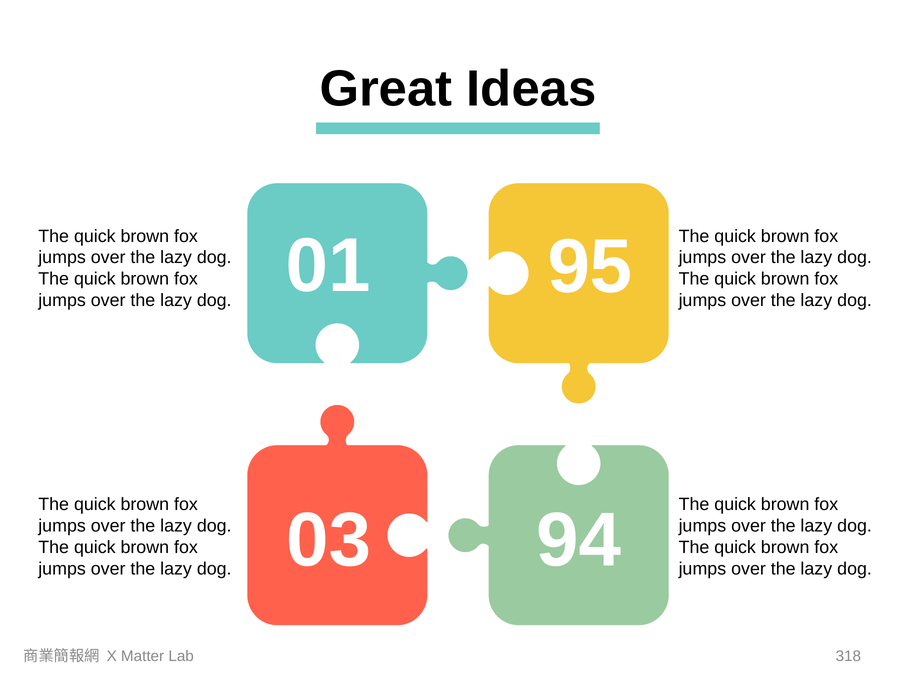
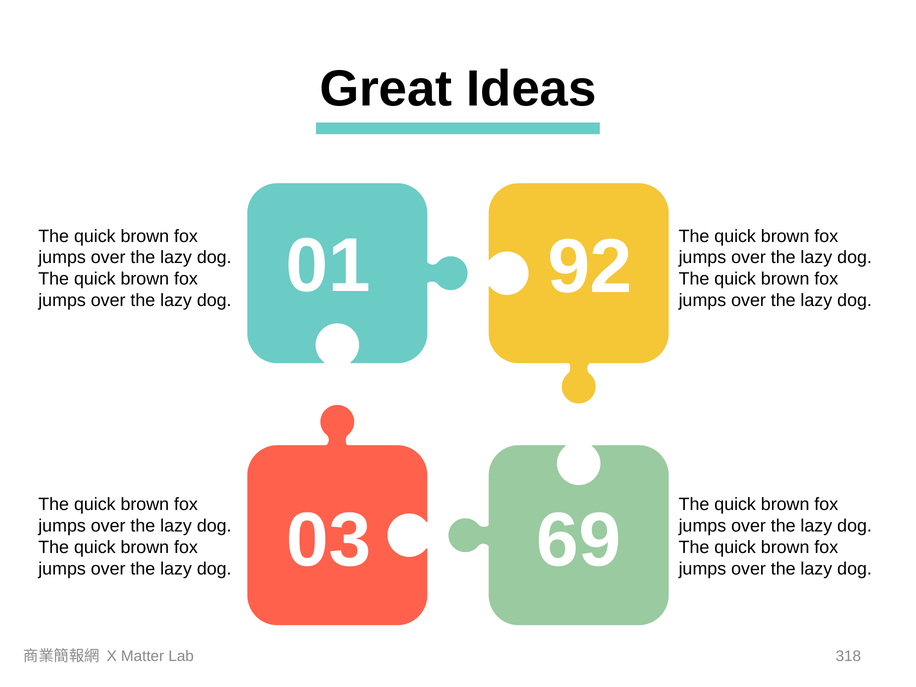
95: 95 -> 92
94: 94 -> 69
